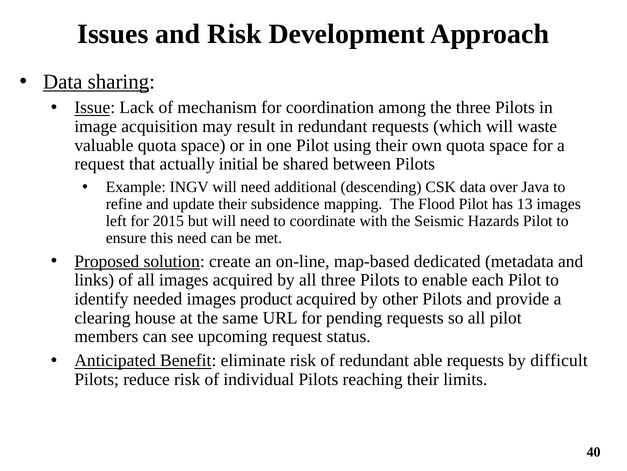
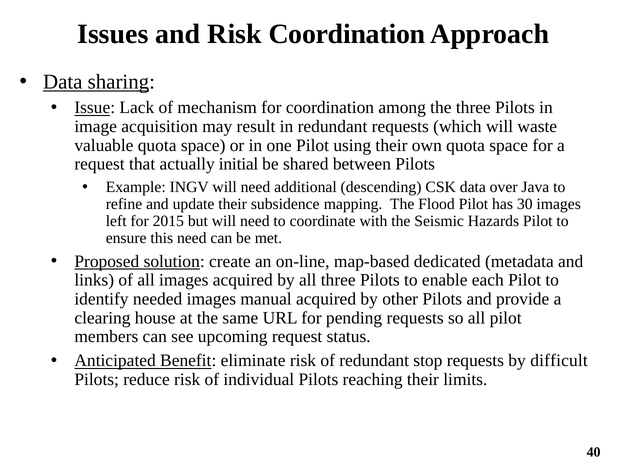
Risk Development: Development -> Coordination
13: 13 -> 30
product: product -> manual
able: able -> stop
